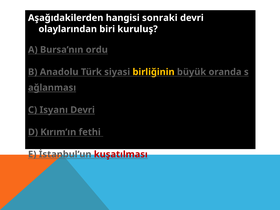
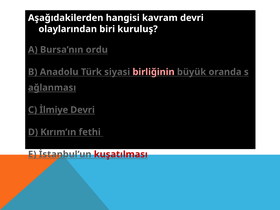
sonraki: sonraki -> kavram
birliğinin colour: yellow -> pink
Isyanı: Isyanı -> İlmiye
